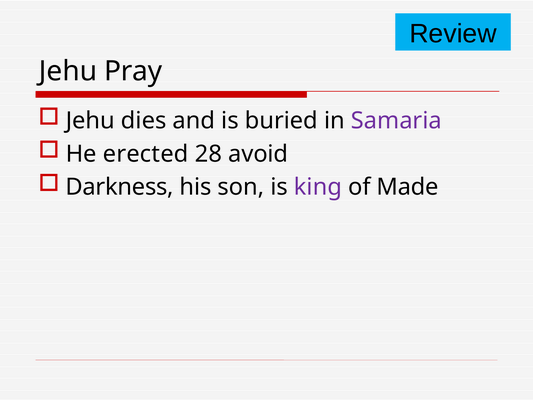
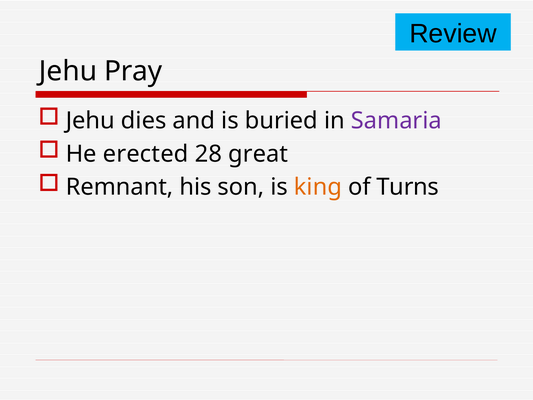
avoid: avoid -> great
Darkness: Darkness -> Remnant
king colour: purple -> orange
Made: Made -> Turns
